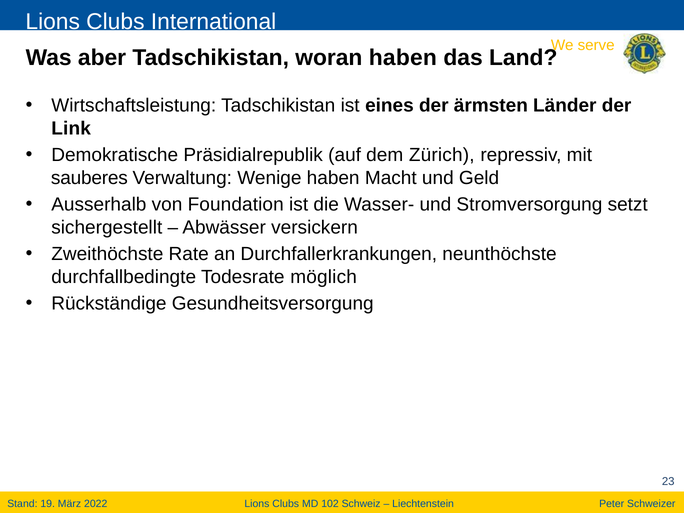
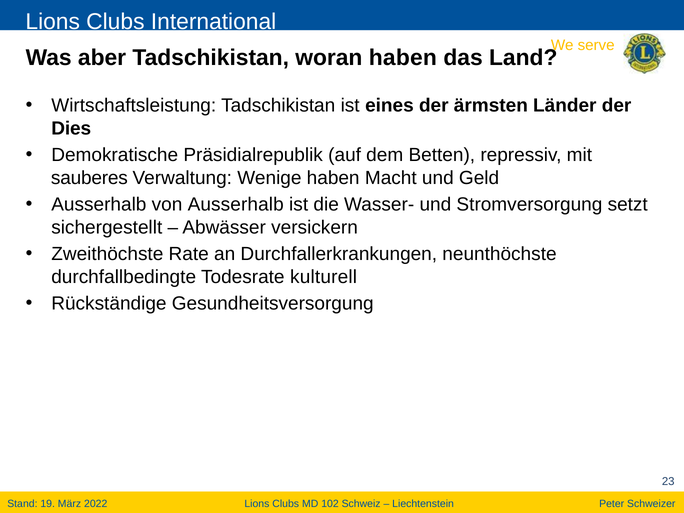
Link: Link -> Dies
Zürich: Zürich -> Betten
von Foundation: Foundation -> Ausserhalb
möglich: möglich -> kulturell
